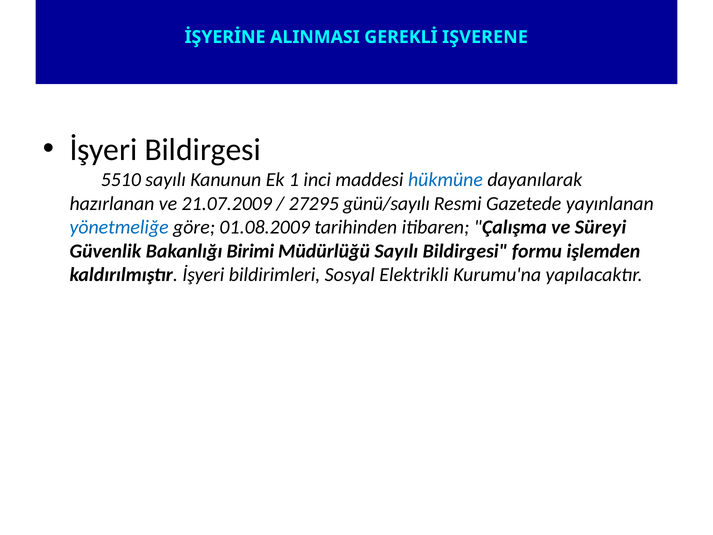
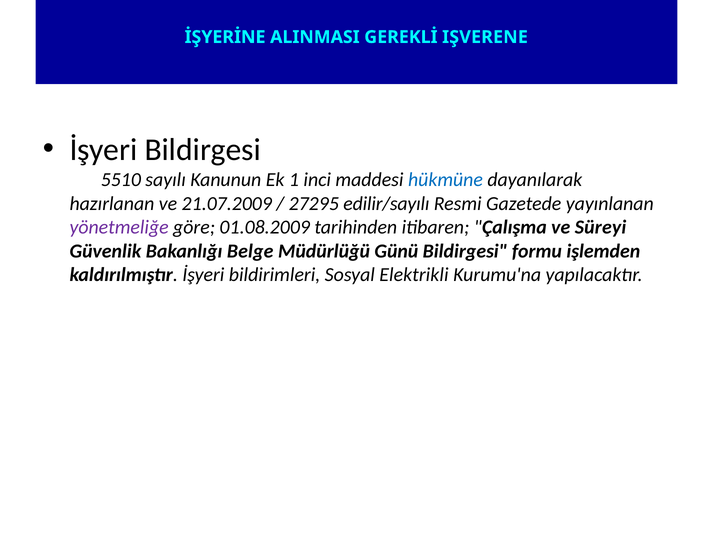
günü/sayılı: günü/sayılı -> edilir/sayılı
yönetmeliğe colour: blue -> purple
Birimi: Birimi -> Belge
Müdürlüğü Sayılı: Sayılı -> Günü
